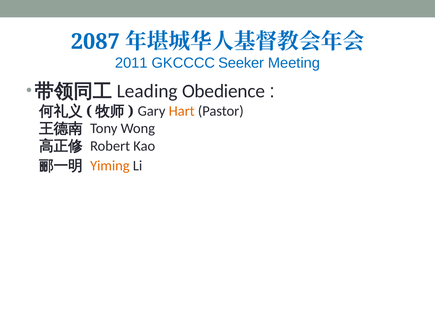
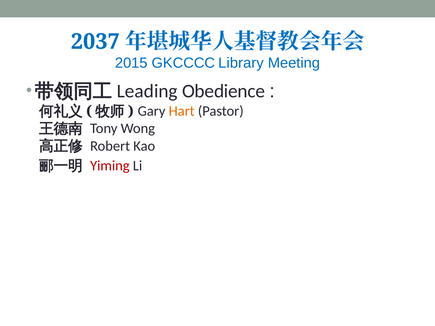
2087: 2087 -> 2037
2011: 2011 -> 2015
Seeker: Seeker -> Library
Yiming colour: orange -> red
